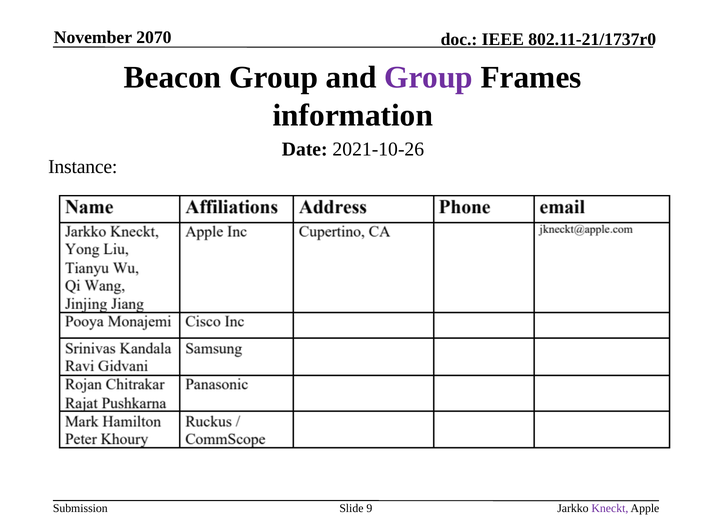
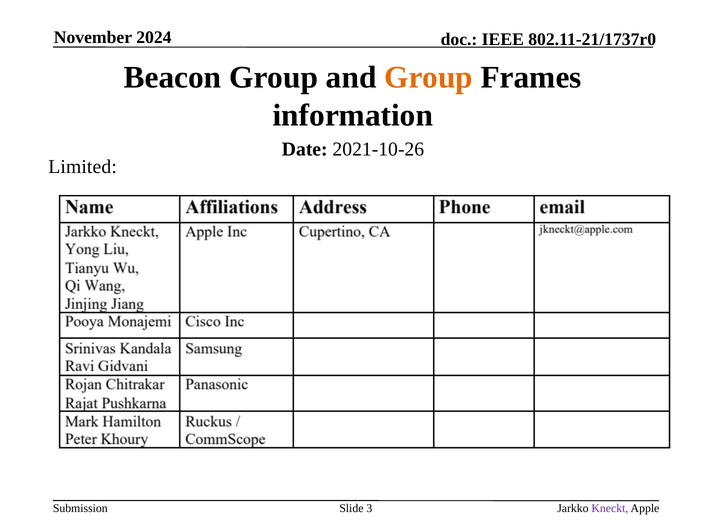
2070: 2070 -> 2024
Group at (429, 77) colour: purple -> orange
Instance: Instance -> Limited
9: 9 -> 3
